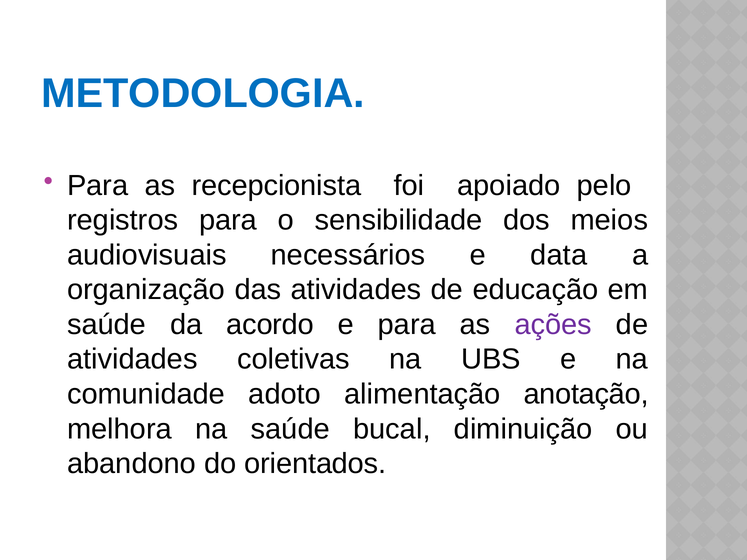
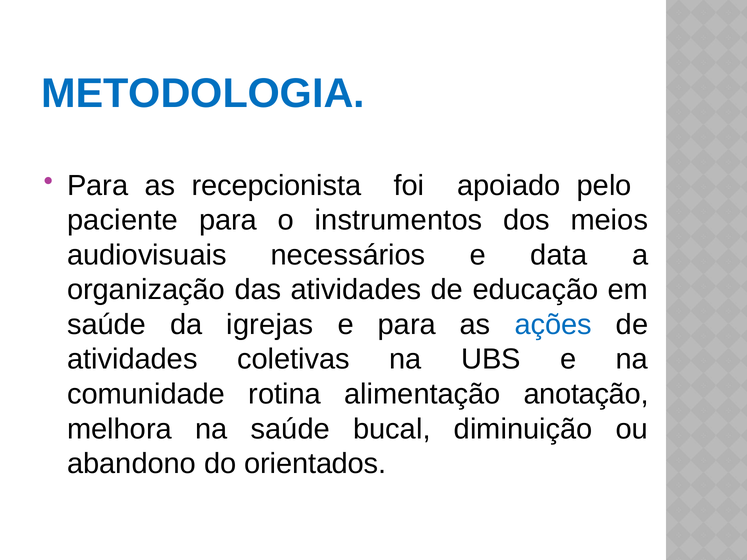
registros: registros -> paciente
sensibilidade: sensibilidade -> instrumentos
acordo: acordo -> igrejas
ações colour: purple -> blue
adoto: adoto -> rotina
